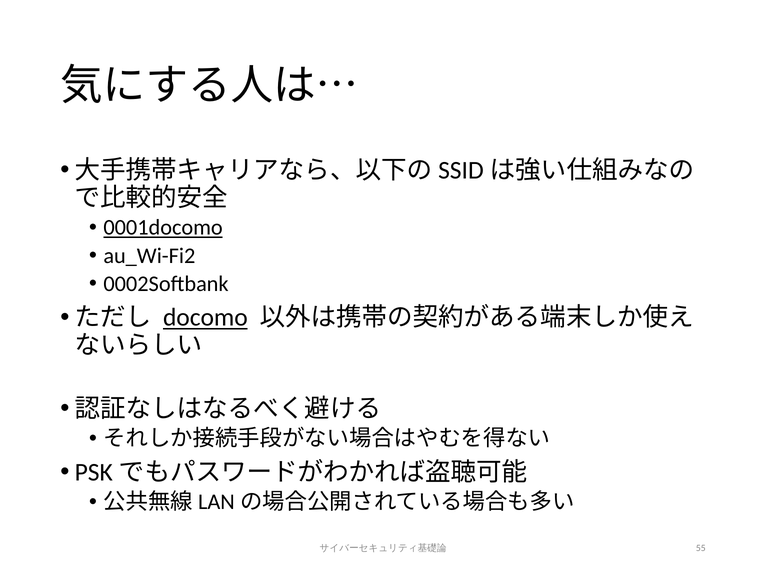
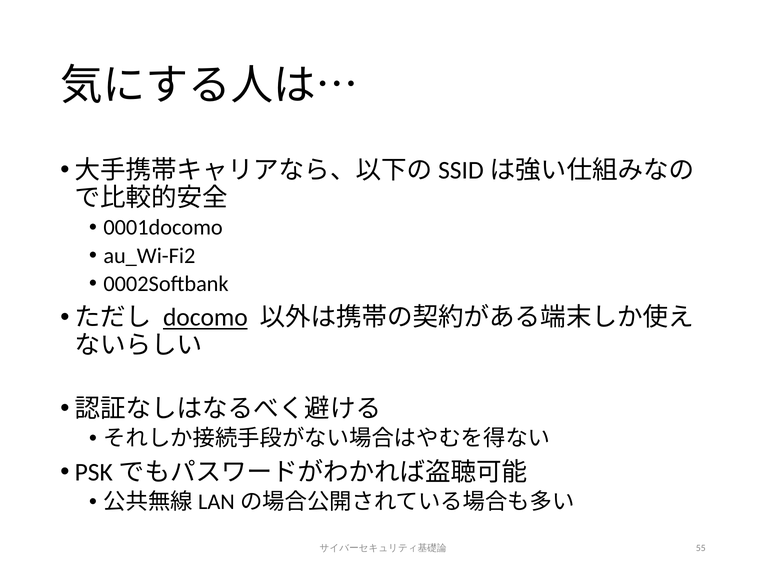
0001docomo underline: present -> none
